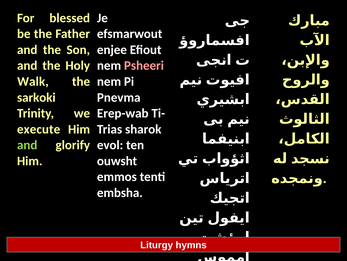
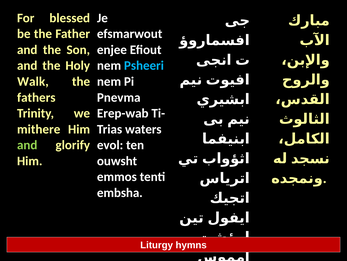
Psheeri colour: pink -> light blue
sarkoki: sarkoki -> fathers
execute: execute -> mithere
sharok: sharok -> waters
